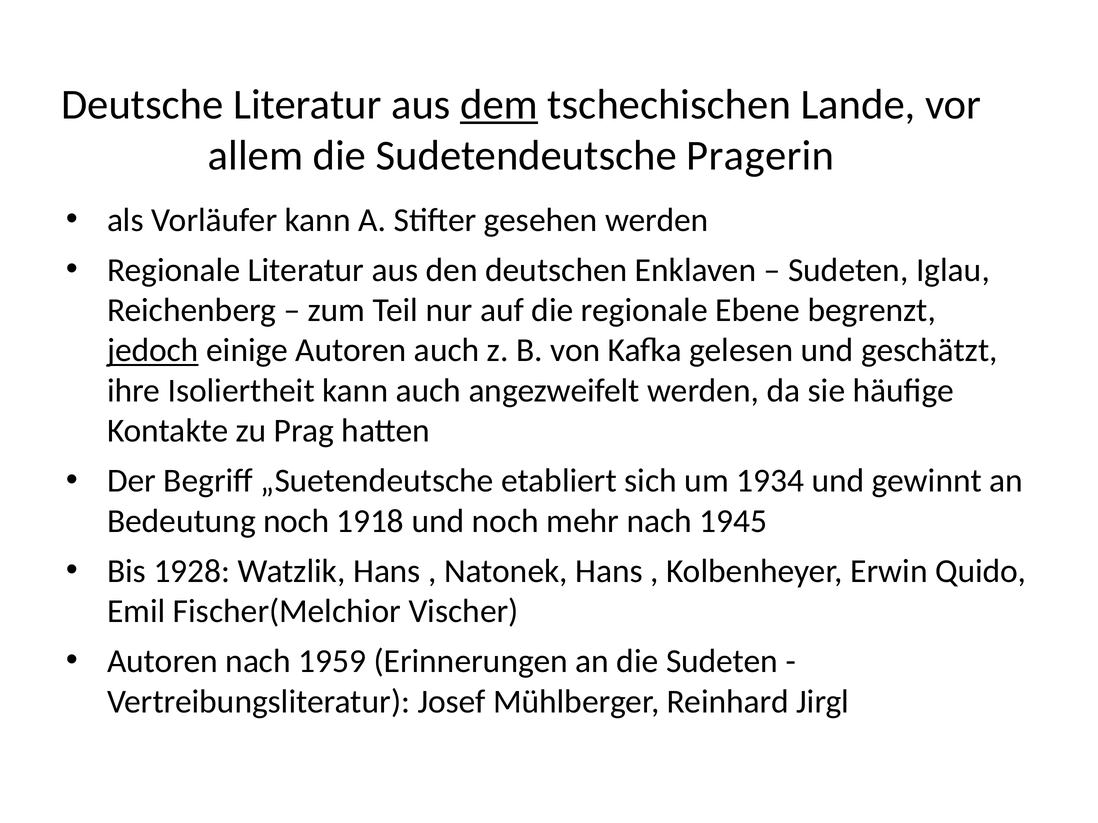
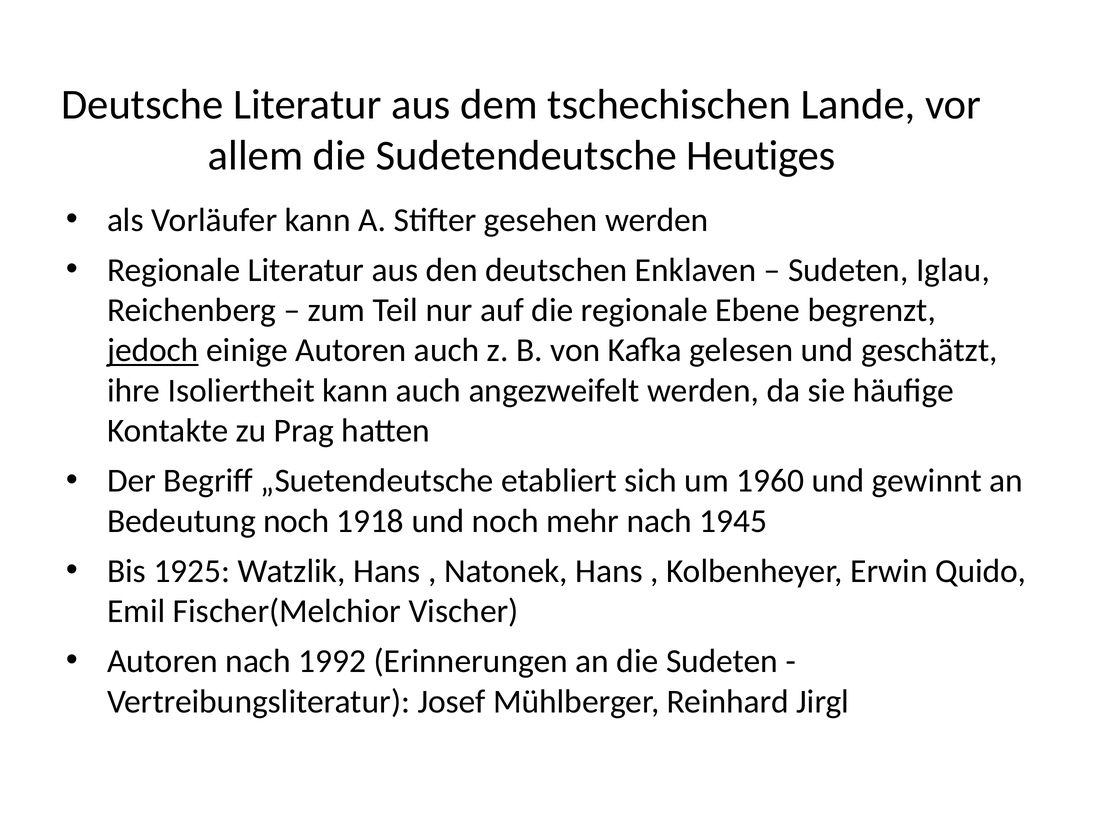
dem underline: present -> none
Pragerin: Pragerin -> Heutiges
1934: 1934 -> 1960
1928: 1928 -> 1925
1959: 1959 -> 1992
